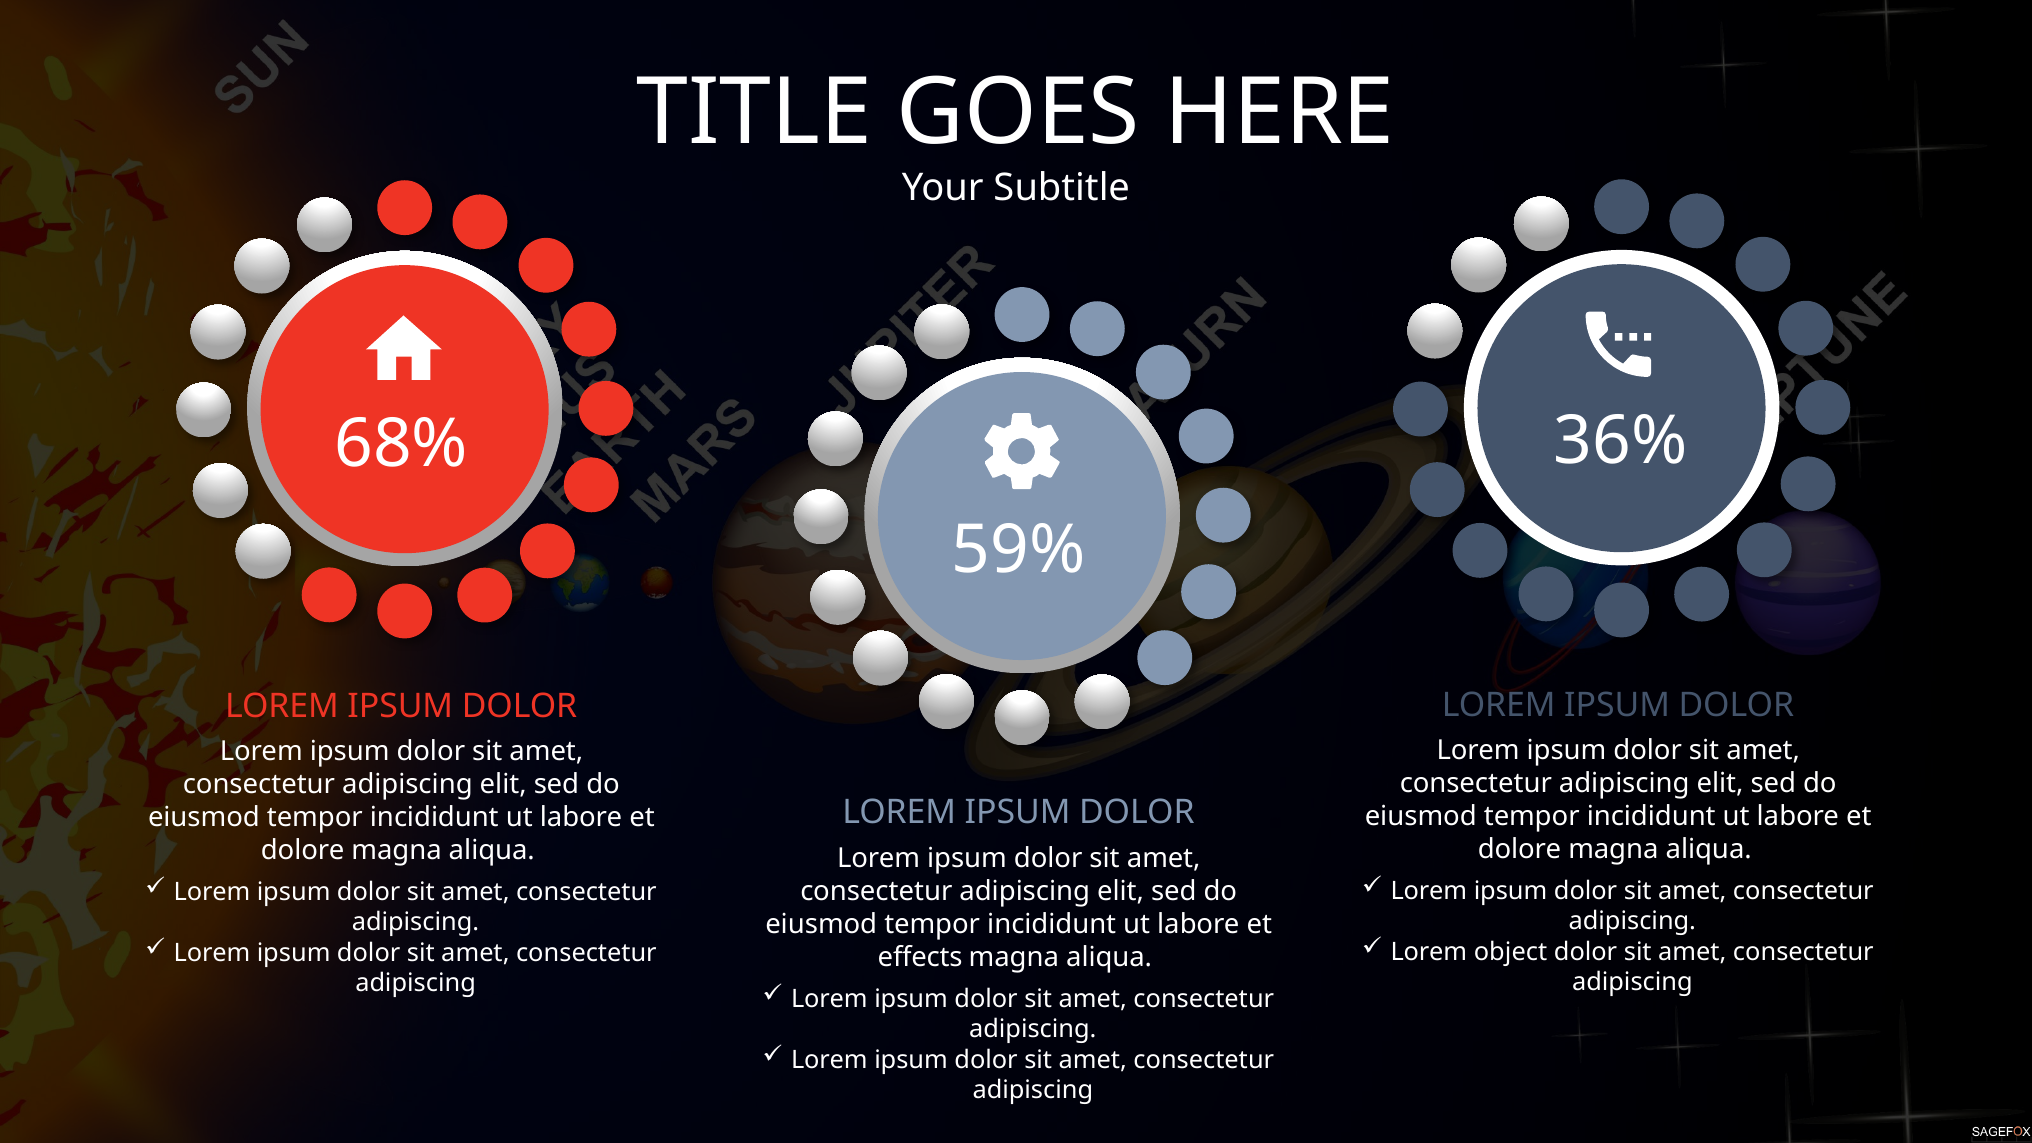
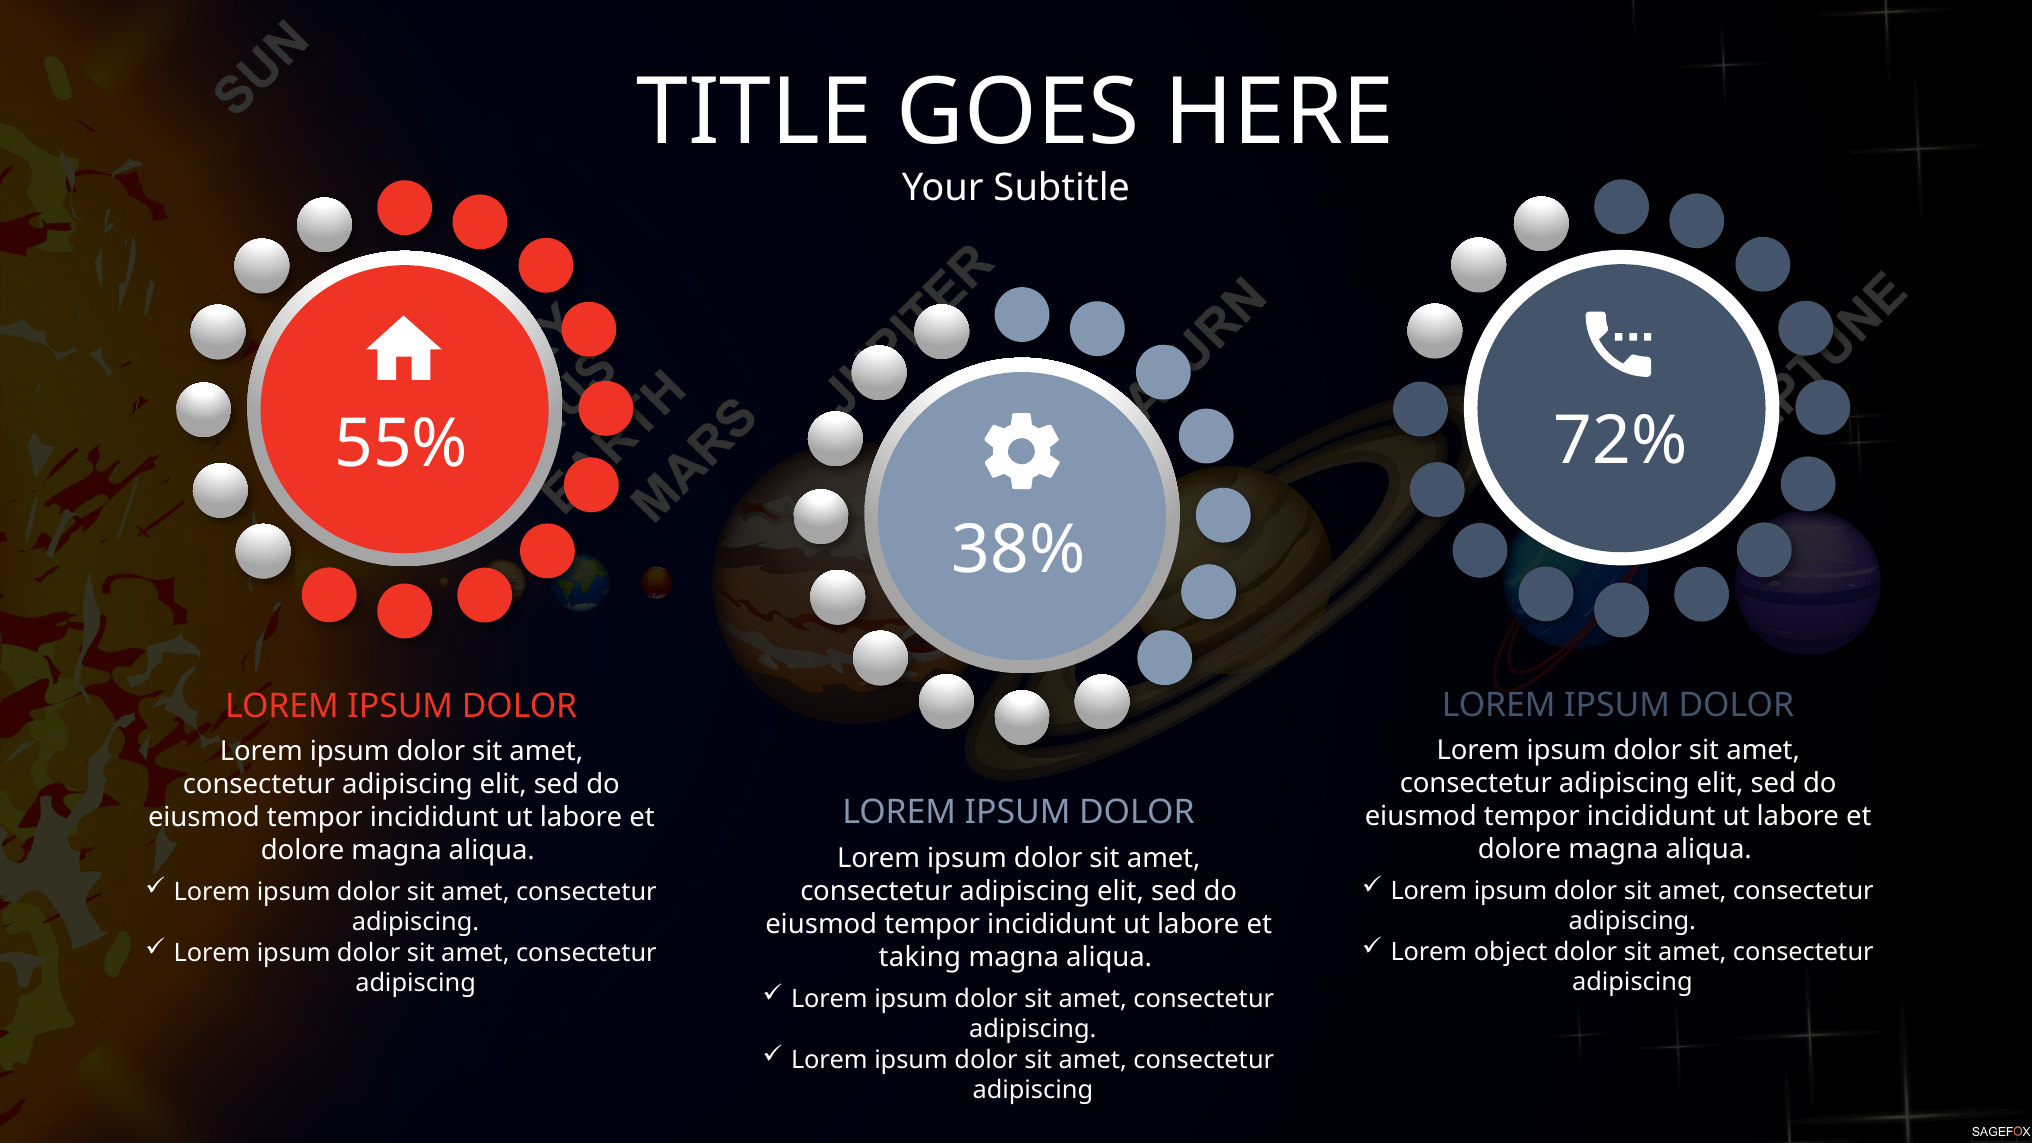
36%: 36% -> 72%
68%: 68% -> 55%
59%: 59% -> 38%
effects: effects -> taking
